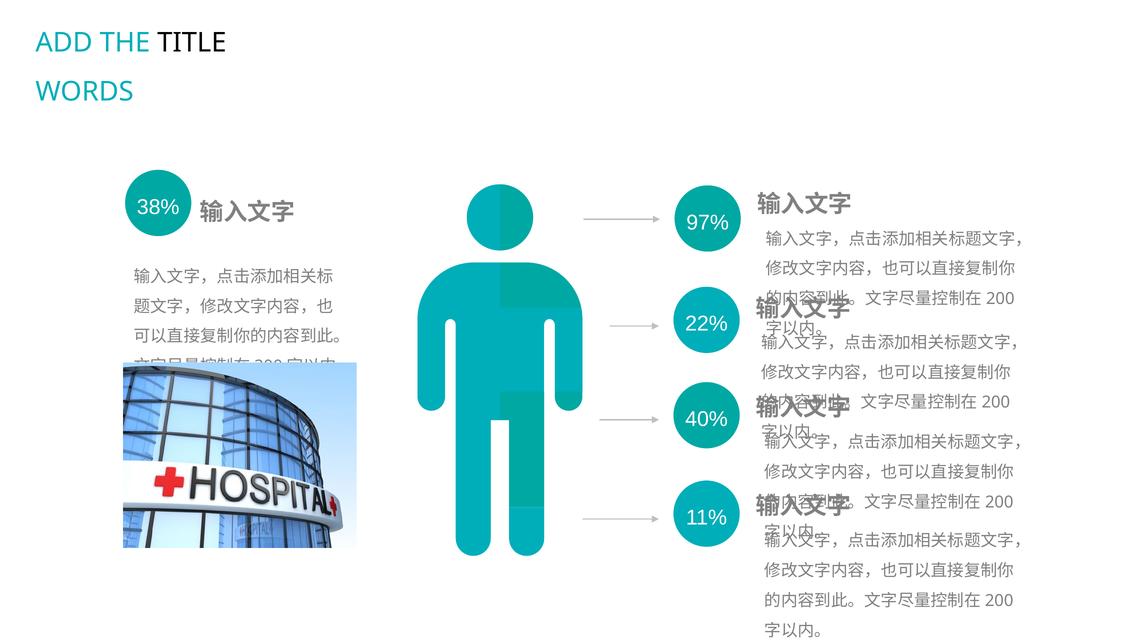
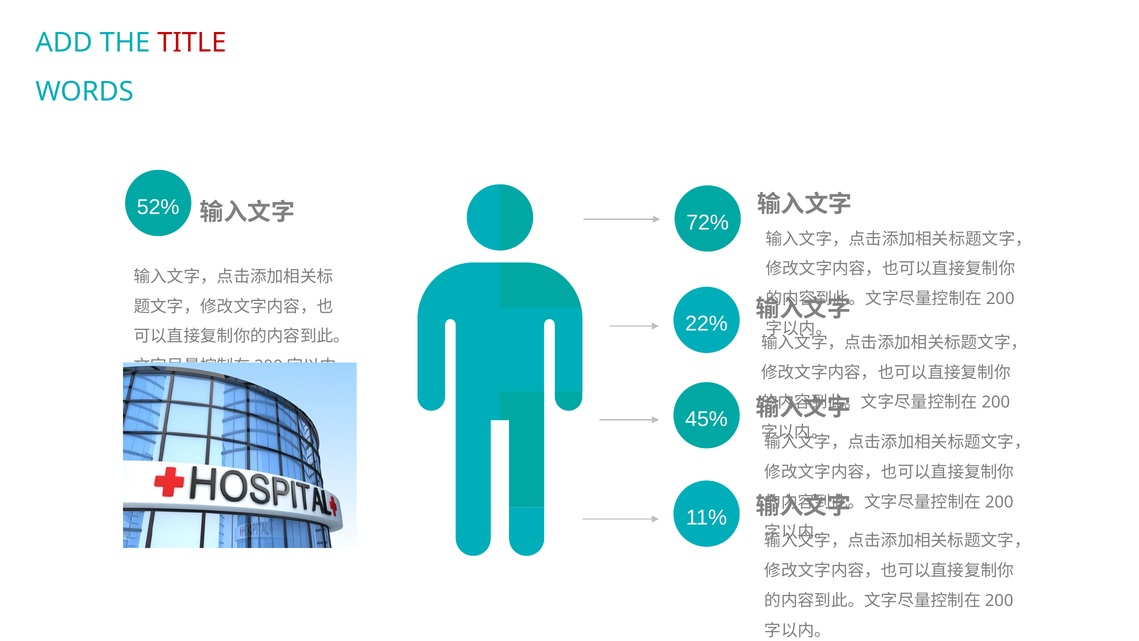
TITLE colour: black -> red
38%: 38% -> 52%
97%: 97% -> 72%
40%: 40% -> 45%
